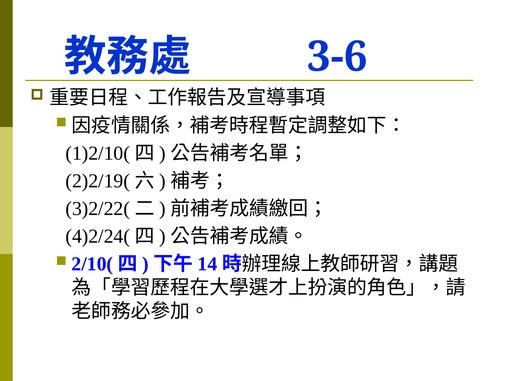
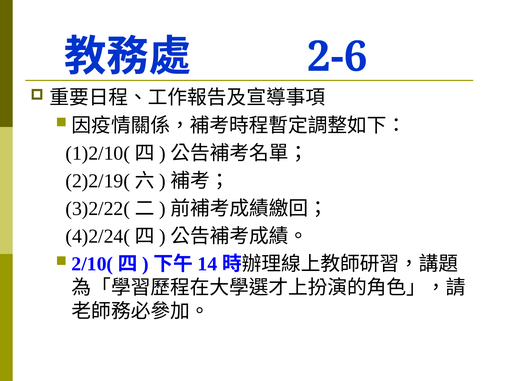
3-6: 3-6 -> 2-6
